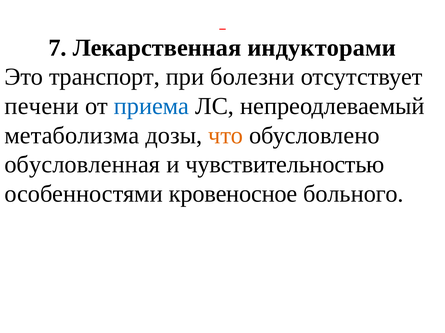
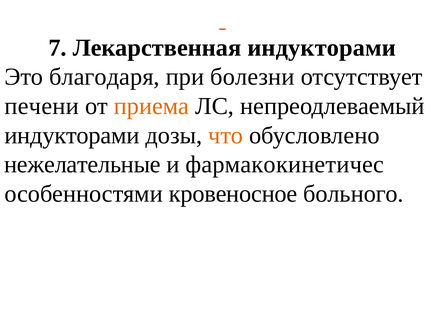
транспорт: транспорт -> благодаря
приема colour: blue -> orange
метаболизма at (72, 136): метаболизма -> индукторами
обусловленная: обусловленная -> нежелательные
чувствительностью: чувствительностью -> фармакокинетичес
